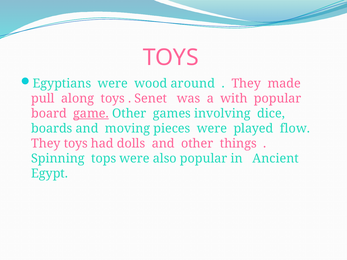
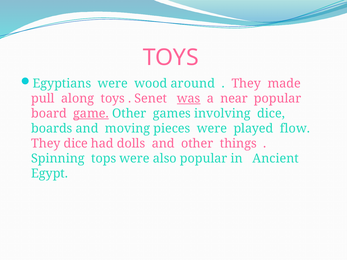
was underline: none -> present
with: with -> near
They toys: toys -> dice
